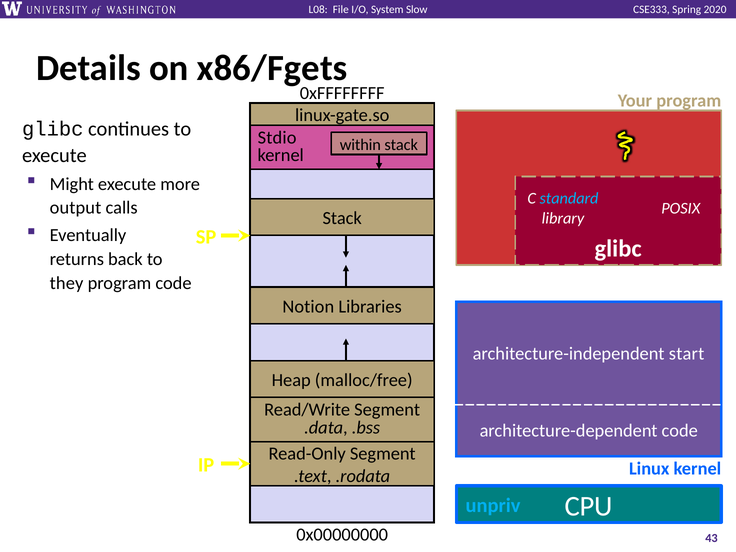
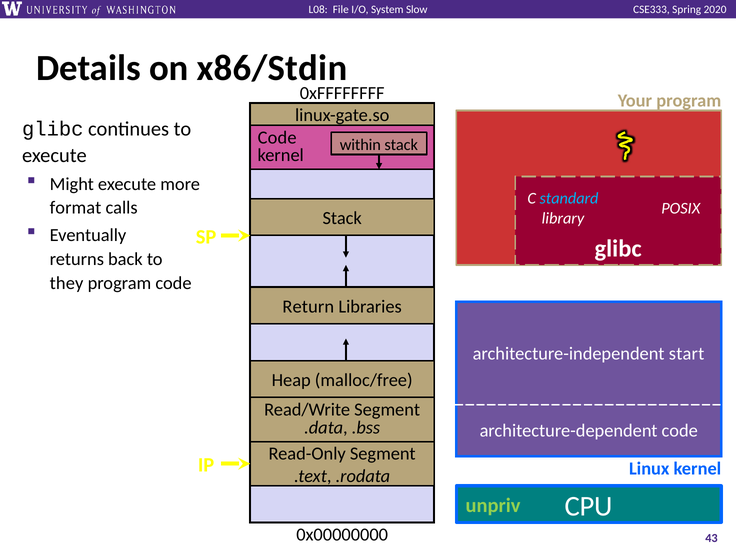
x86/Fgets: x86/Fgets -> x86/Stdin
Stdio at (277, 138): Stdio -> Code
output: output -> format
Notion: Notion -> Return
unpriv colour: light blue -> light green
